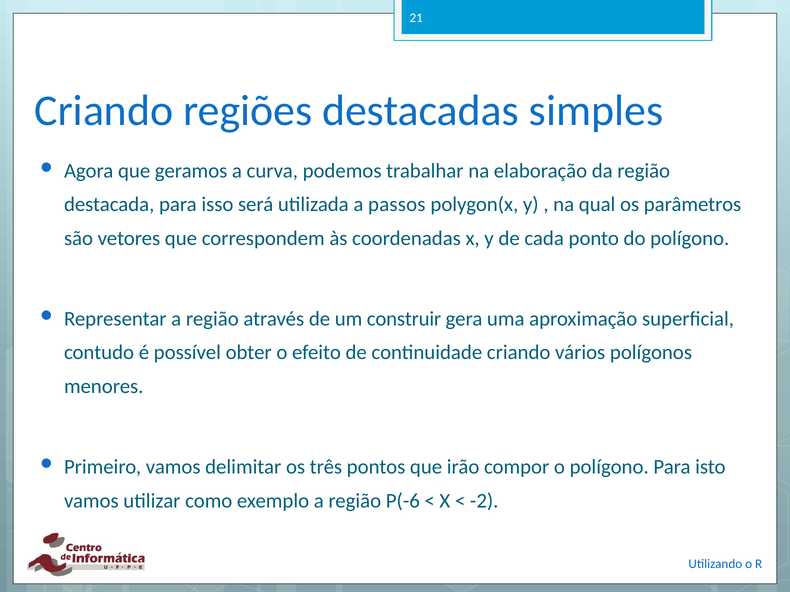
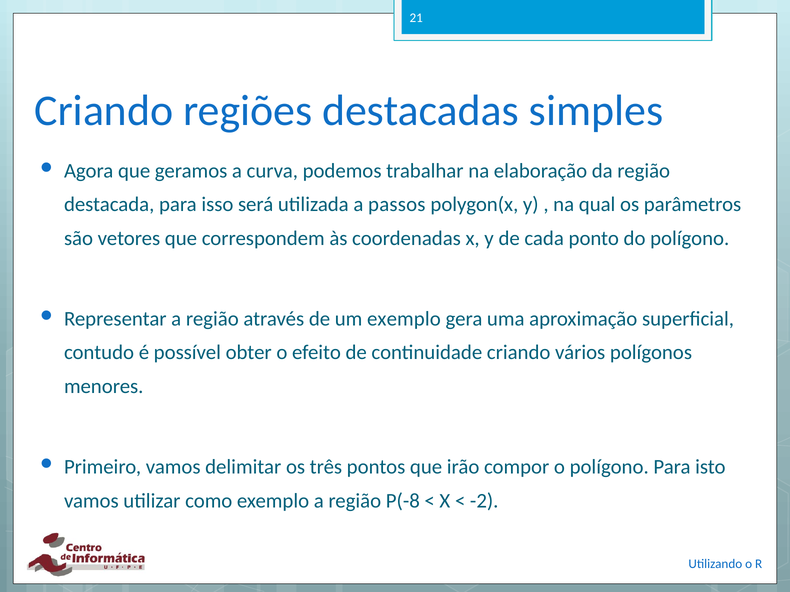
um construir: construir -> exemplo
P(-6: P(-6 -> P(-8
